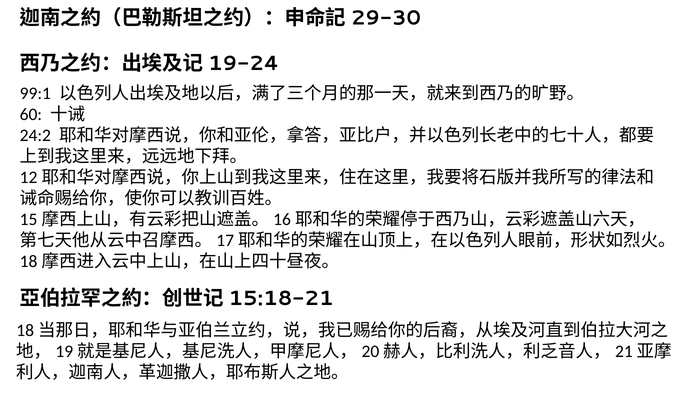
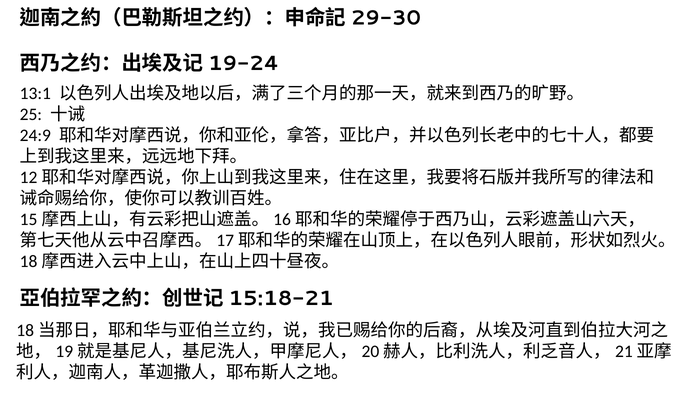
99:1: 99:1 -> 13:1
60: 60 -> 25
24:2: 24:2 -> 24:9
